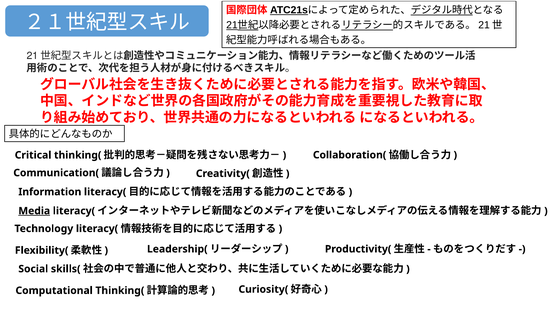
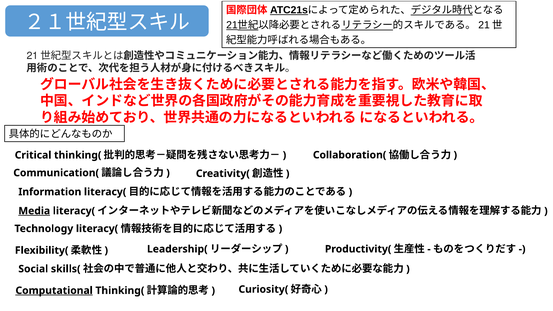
Computational underline: none -> present
